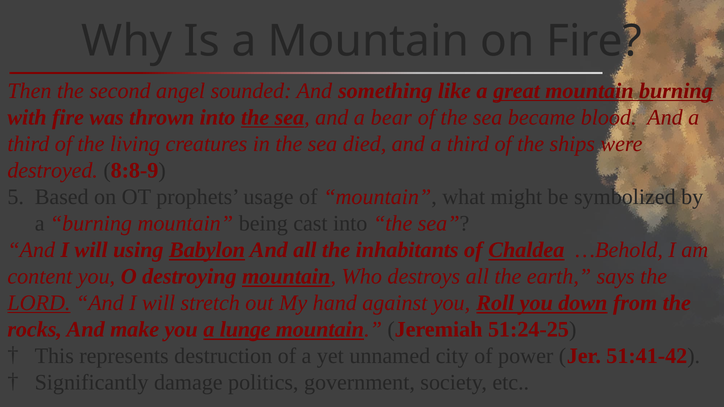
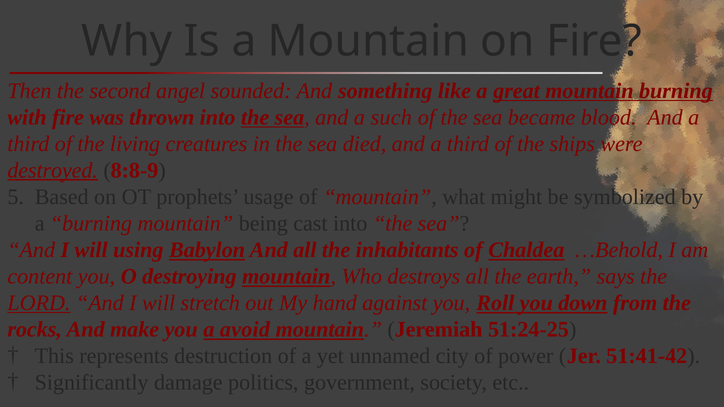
bear: bear -> such
destroyed underline: none -> present
lunge: lunge -> avoid
